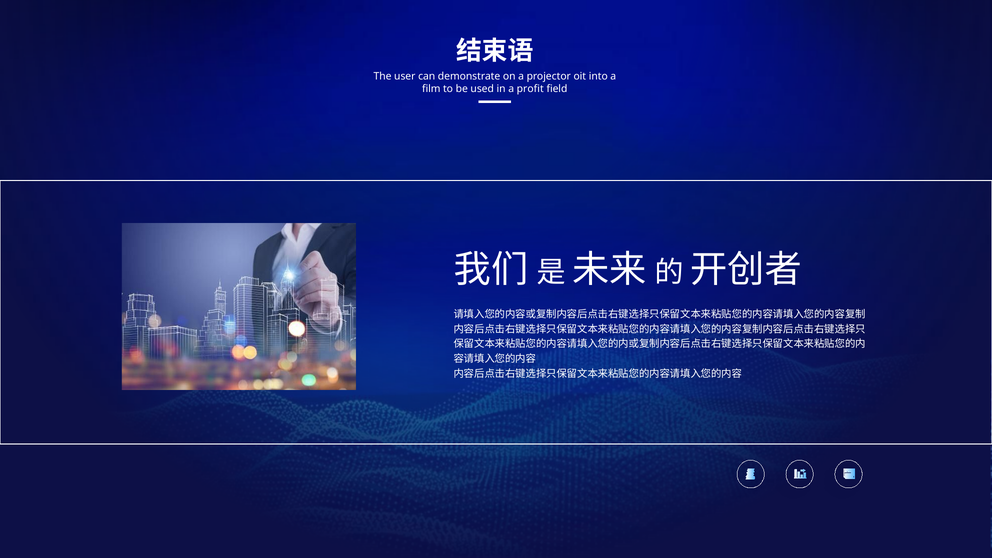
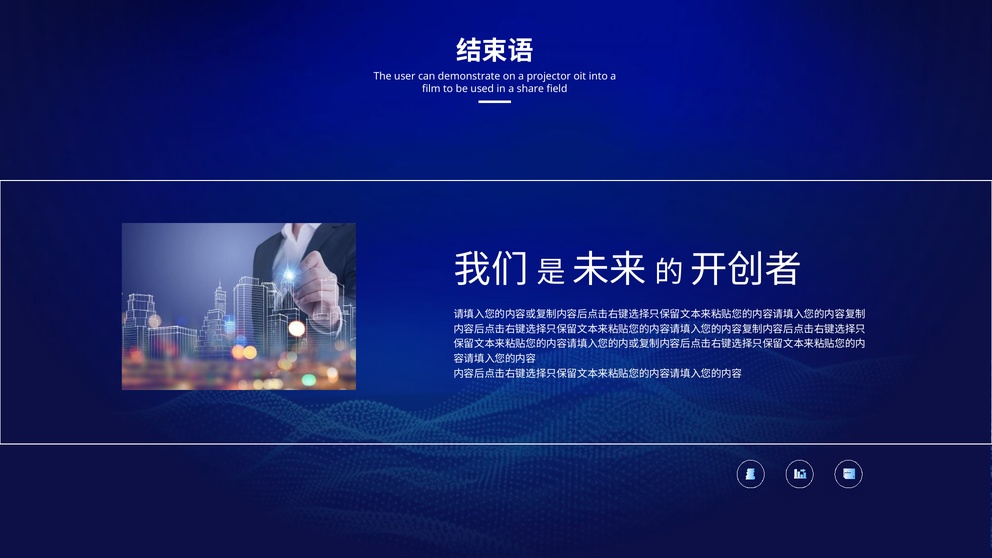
profit: profit -> share
